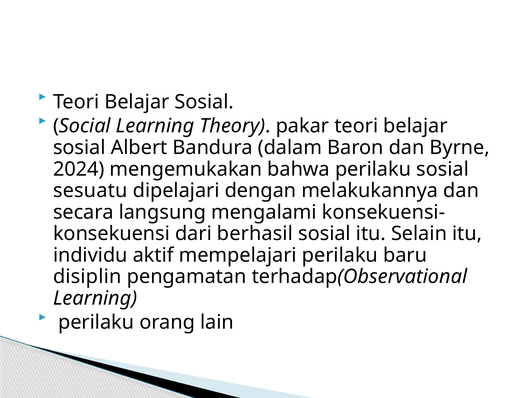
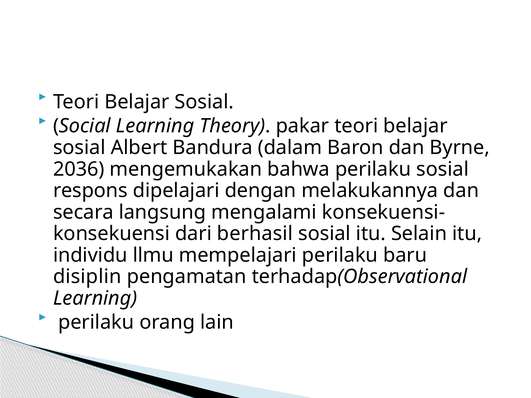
2024: 2024 -> 2036
sesuatu: sesuatu -> respons
aktif: aktif -> llmu
